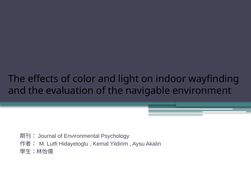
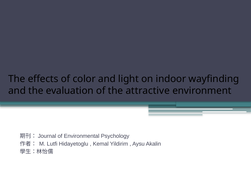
navigable: navigable -> attractive
